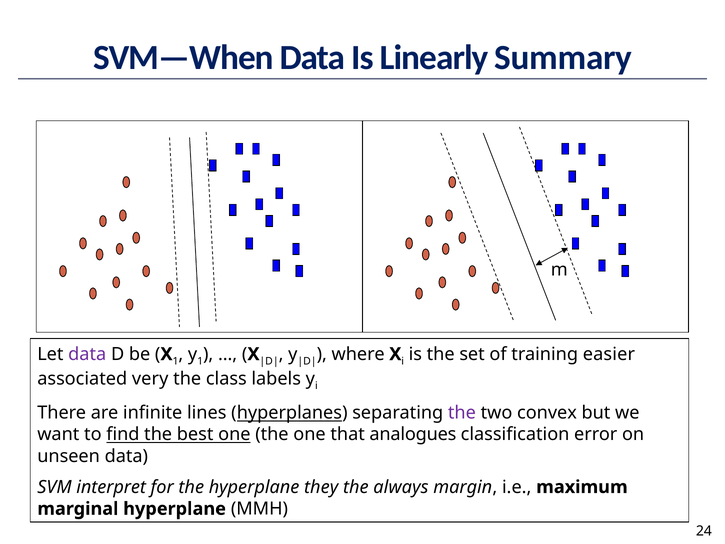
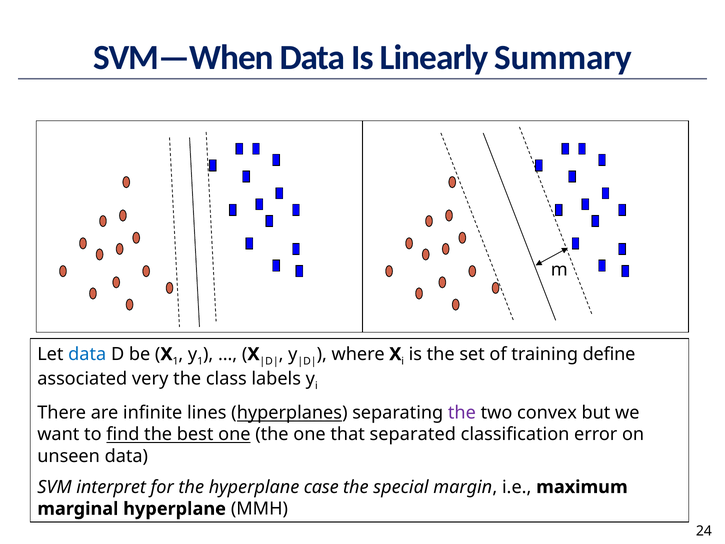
data at (87, 354) colour: purple -> blue
easier: easier -> define
analogues: analogues -> separated
they: they -> case
always: always -> special
